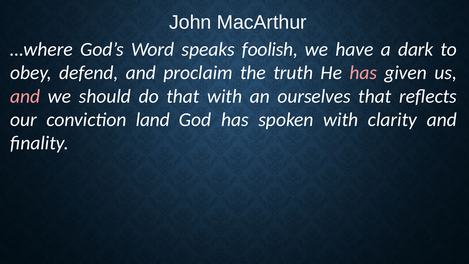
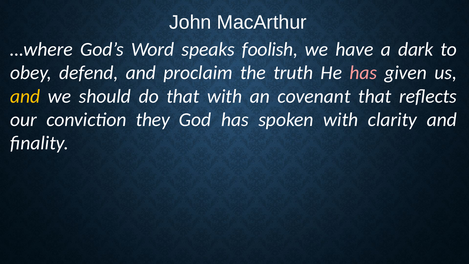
and at (25, 96) colour: pink -> yellow
ourselves: ourselves -> covenant
land: land -> they
